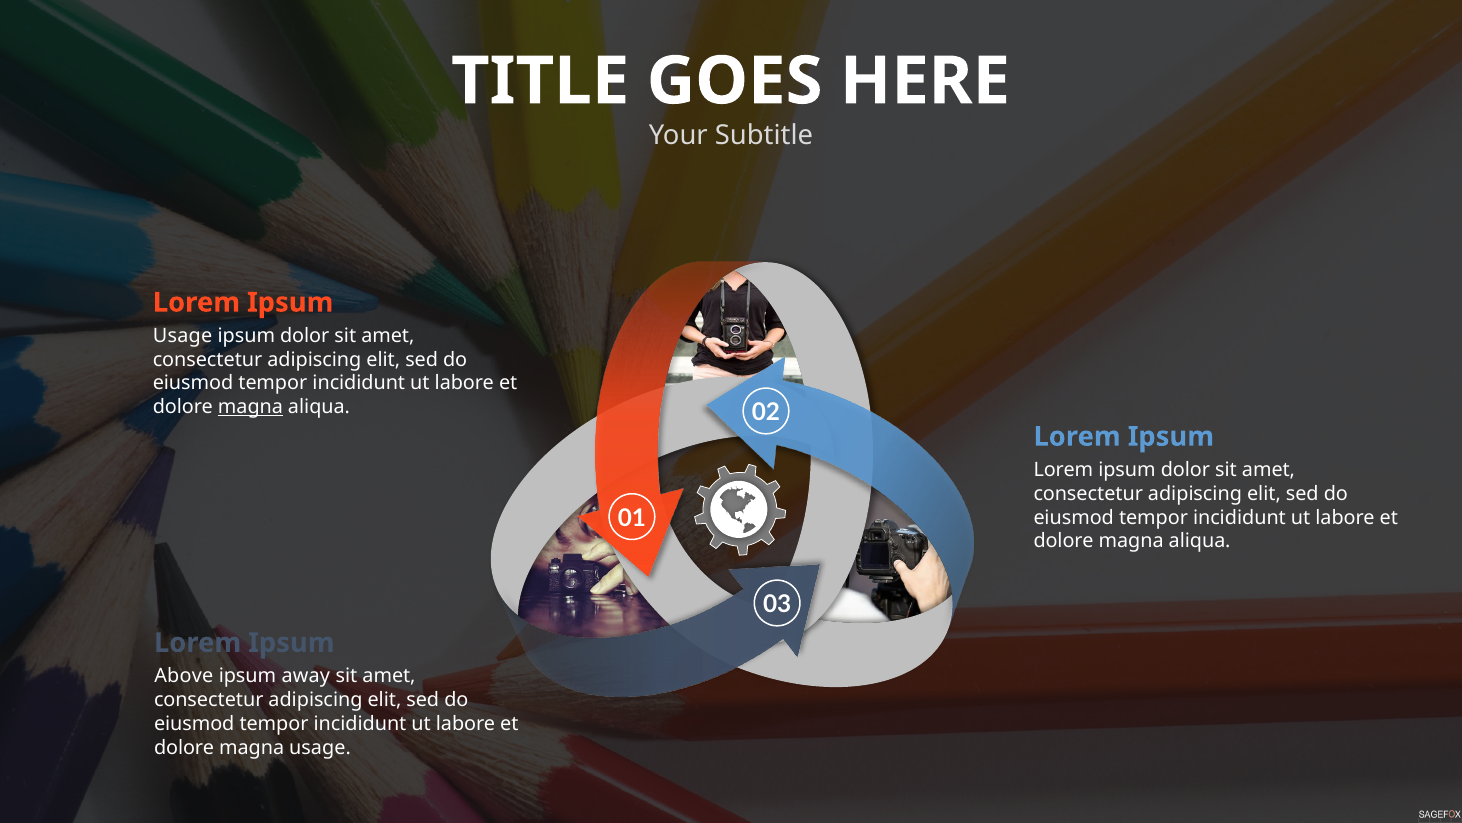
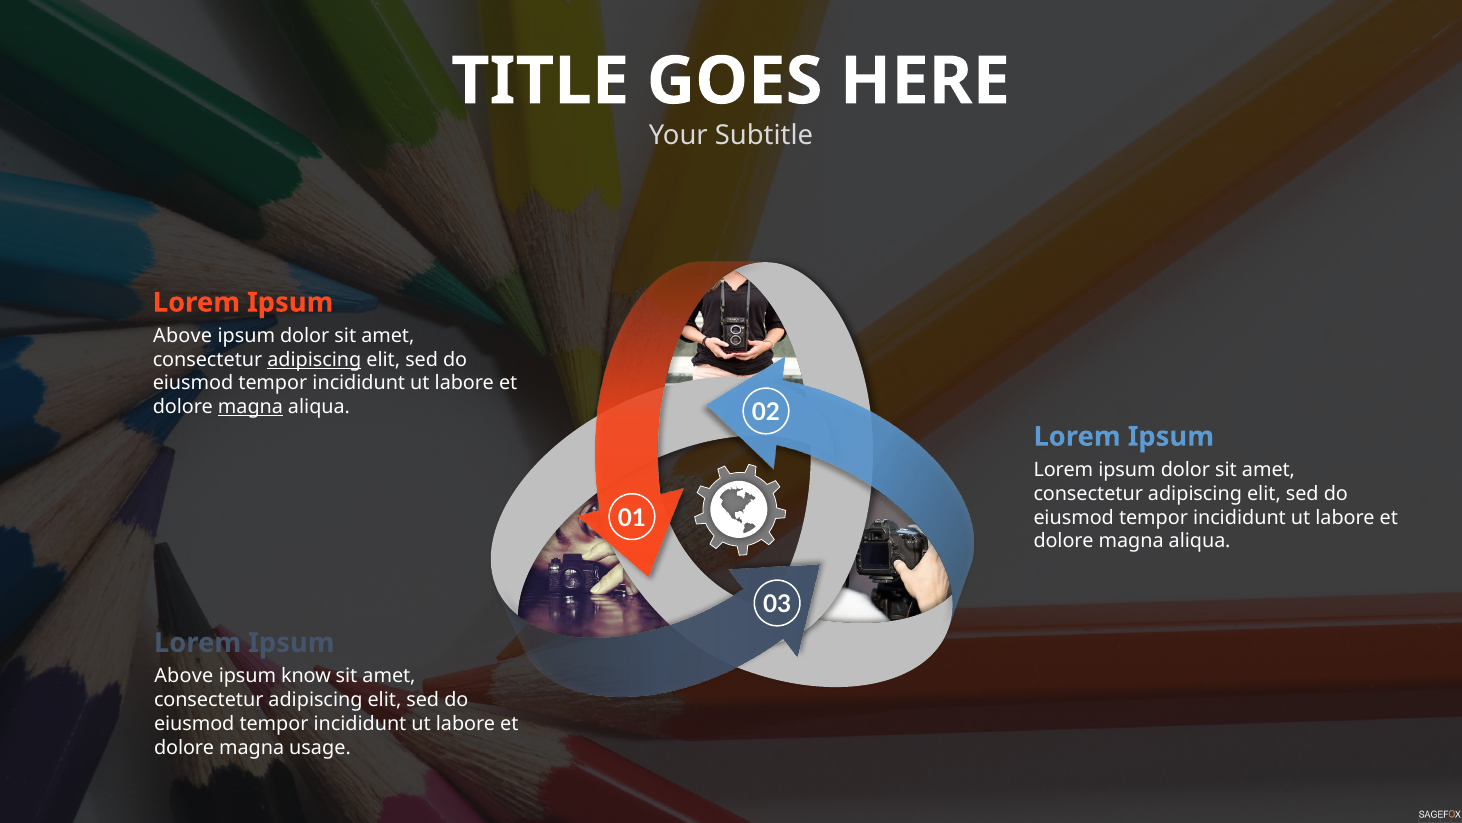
Usage at (183, 336): Usage -> Above
adipiscing at (314, 359) underline: none -> present
away: away -> know
